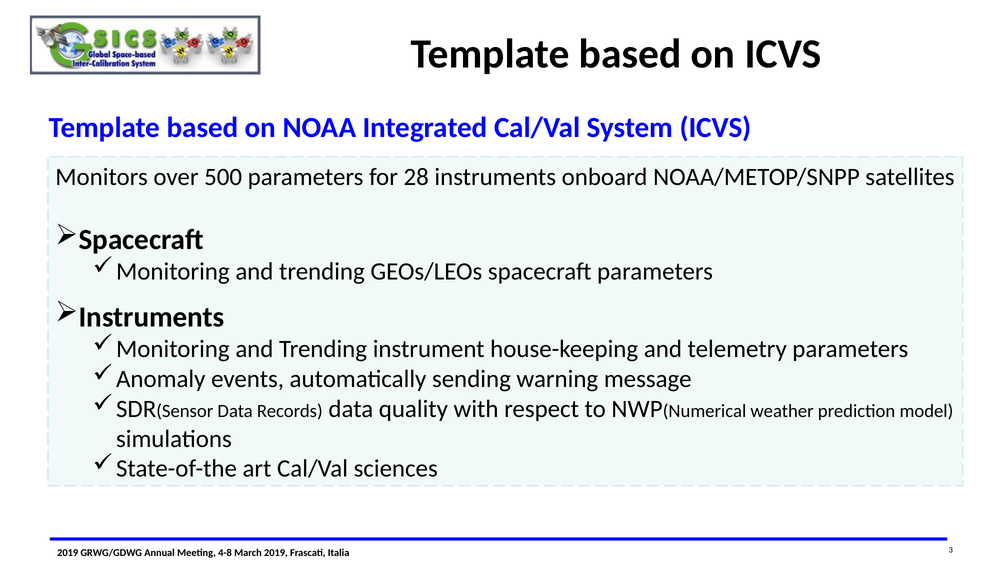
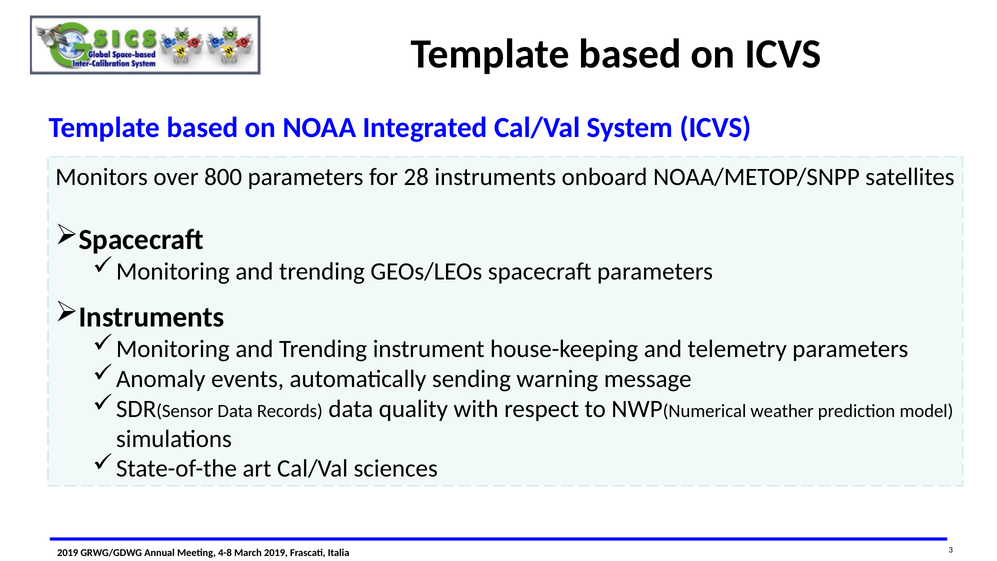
500: 500 -> 800
